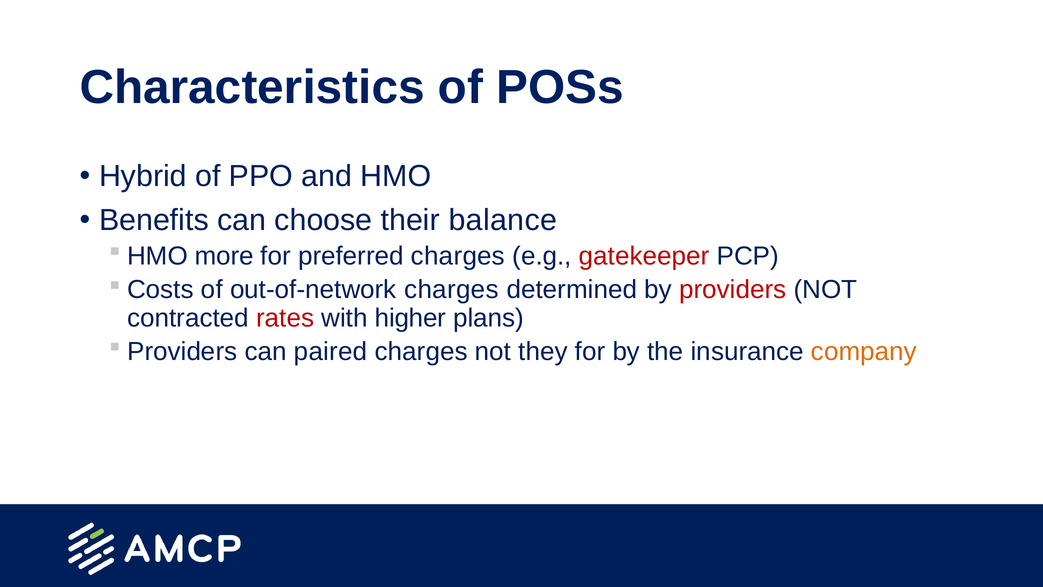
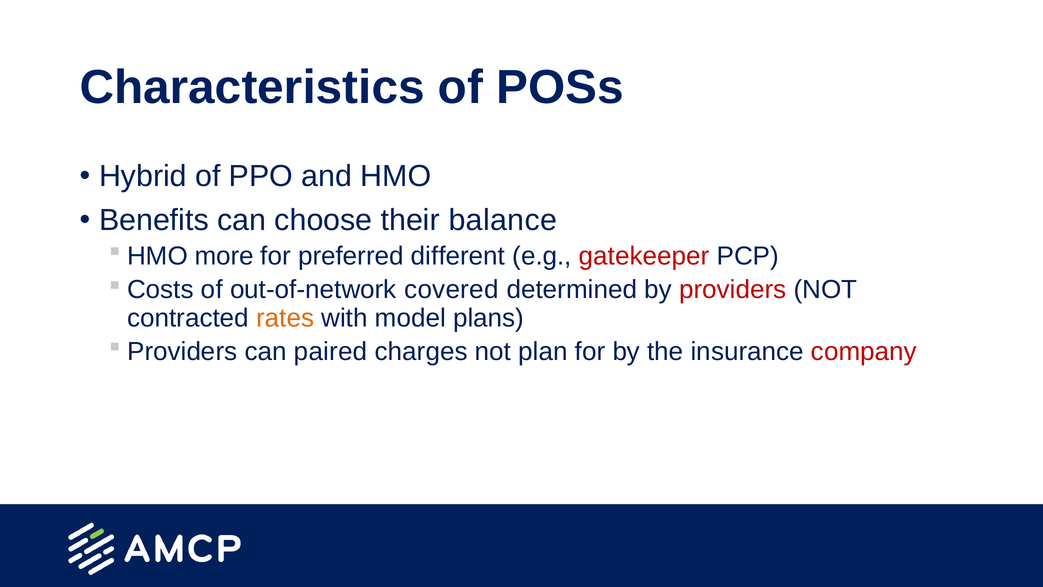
preferred charges: charges -> different
out-of-network charges: charges -> covered
rates colour: red -> orange
higher: higher -> model
they: they -> plan
company colour: orange -> red
